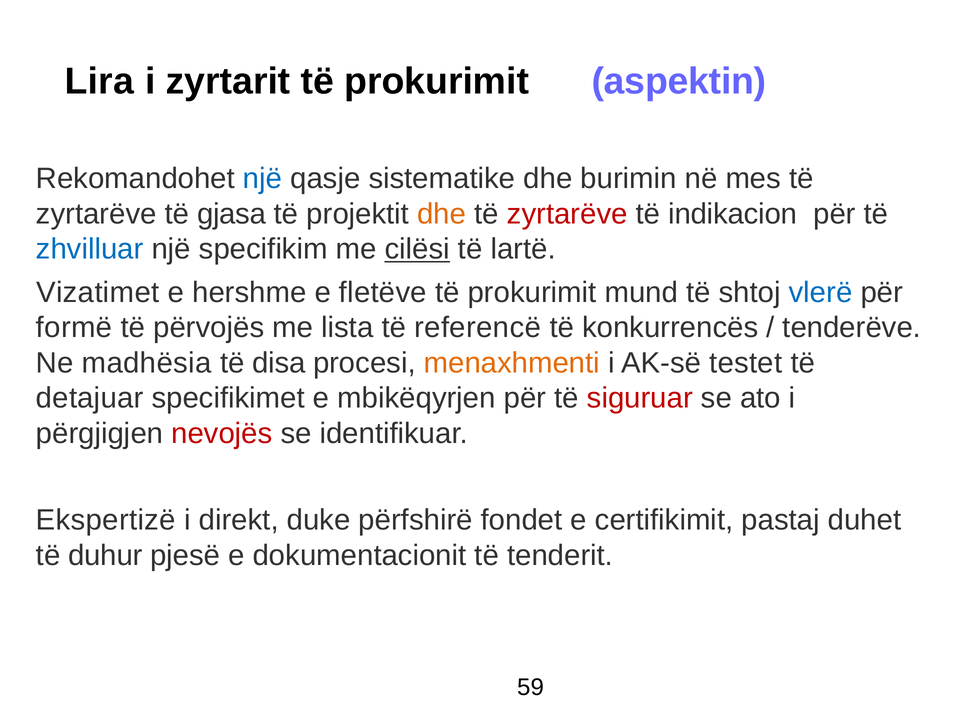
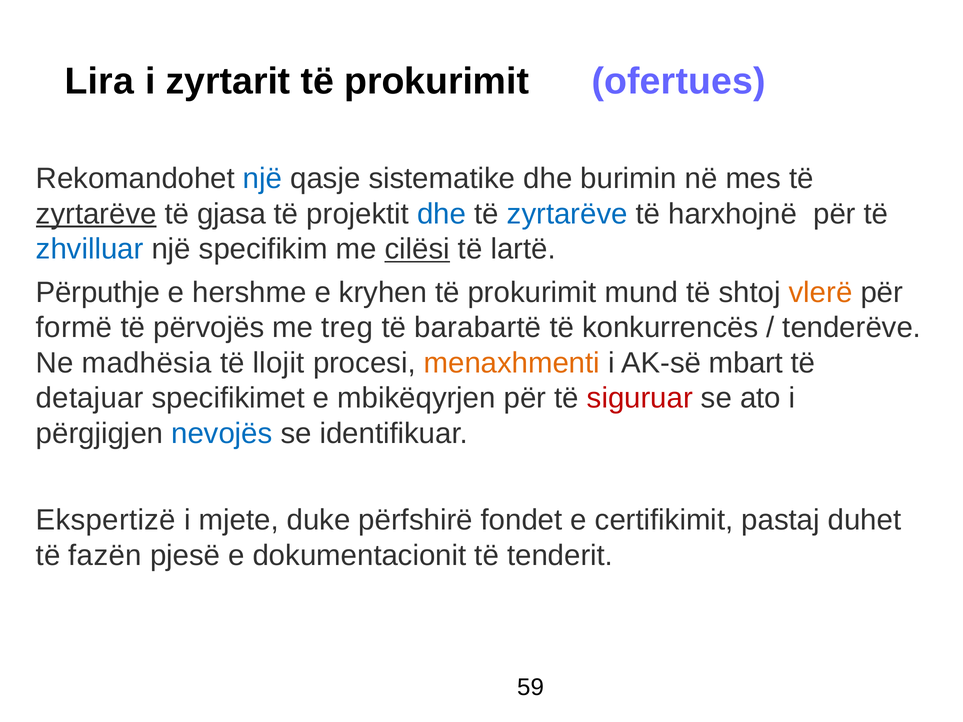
aspektin: aspektin -> ofertues
zyrtarëve at (96, 214) underline: none -> present
dhe at (442, 214) colour: orange -> blue
zyrtarëve at (567, 214) colour: red -> blue
indikacion: indikacion -> harxhojnë
Vizatimet: Vizatimet -> Përputhje
fletëve: fletëve -> kryhen
vlerë colour: blue -> orange
lista: lista -> treg
referencë: referencë -> barabartë
disa: disa -> llojit
testet: testet -> mbart
nevojës colour: red -> blue
direkt: direkt -> mjete
duhur: duhur -> fazën
